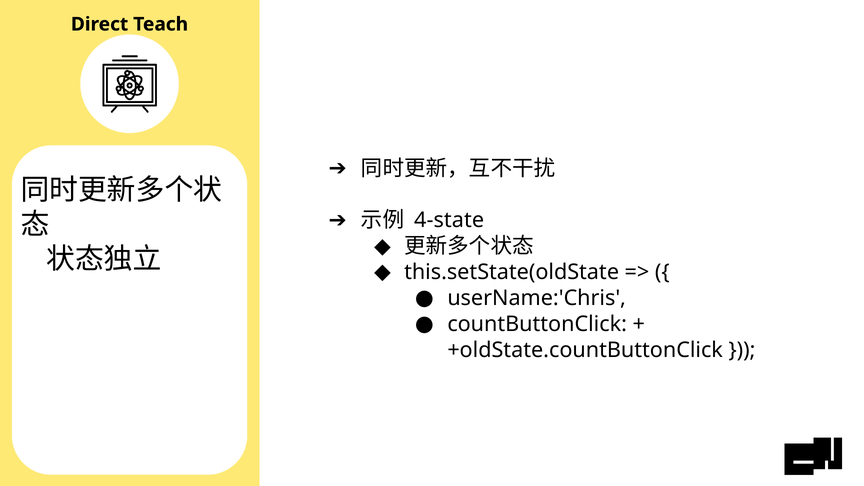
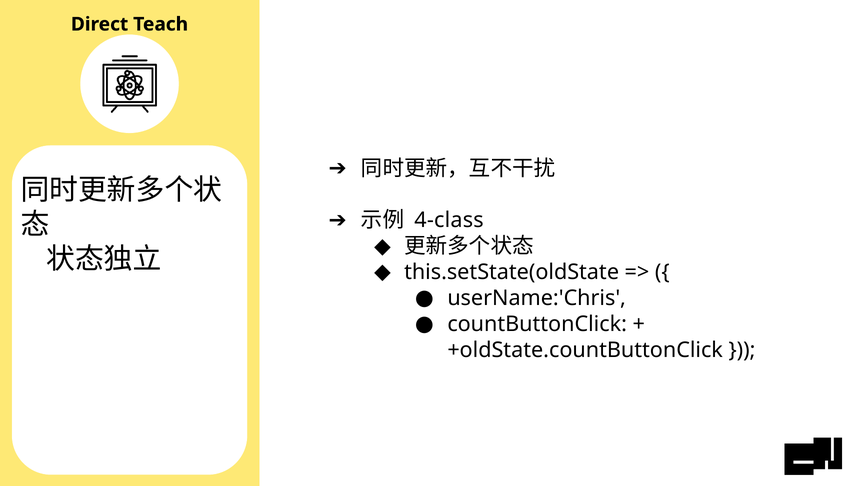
4-state: 4-state -> 4-class
